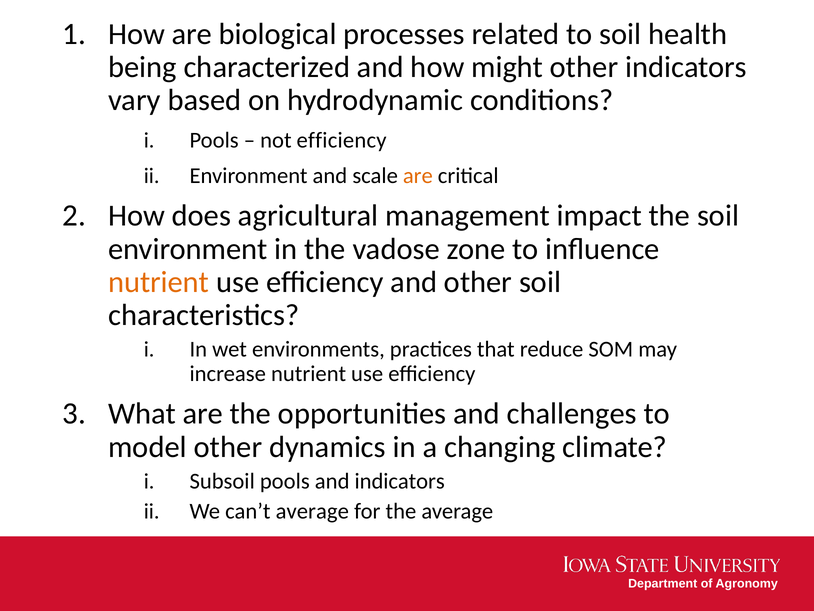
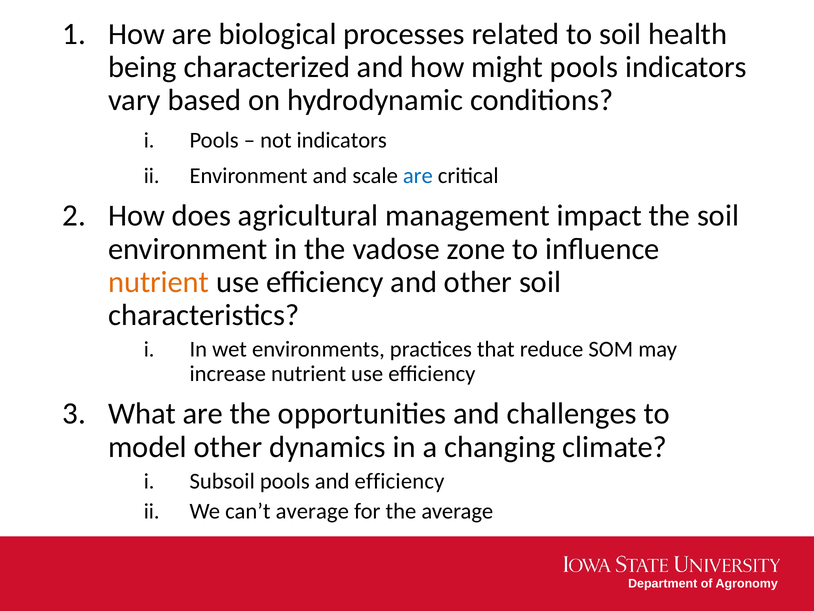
might other: other -> pools
not efficiency: efficiency -> indicators
are at (418, 176) colour: orange -> blue
and indicators: indicators -> efficiency
